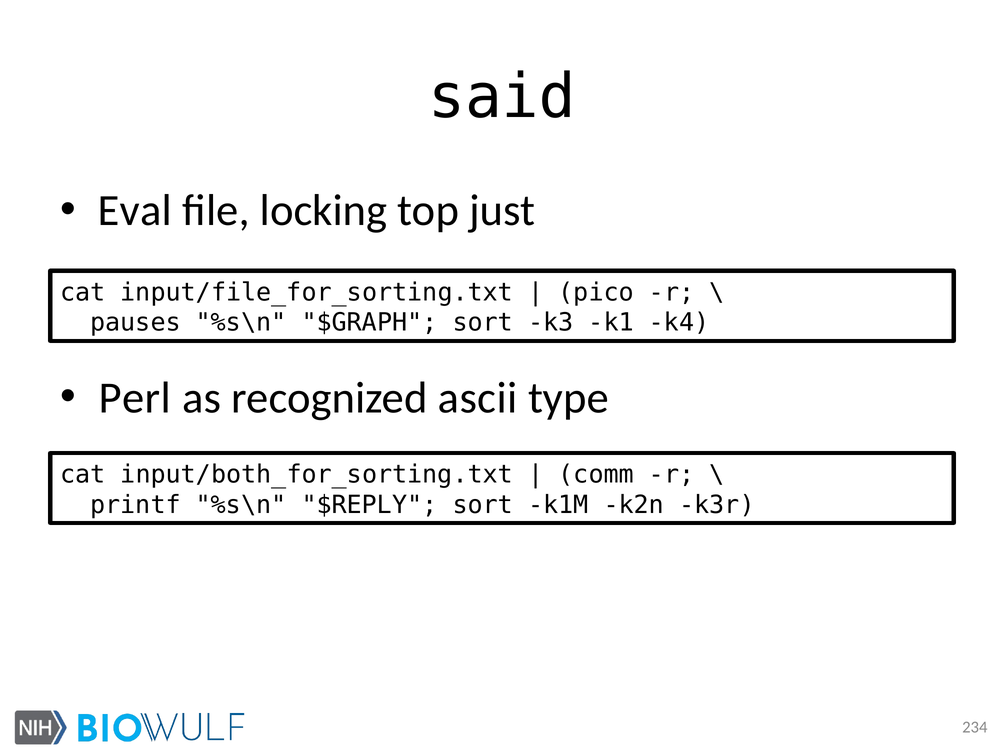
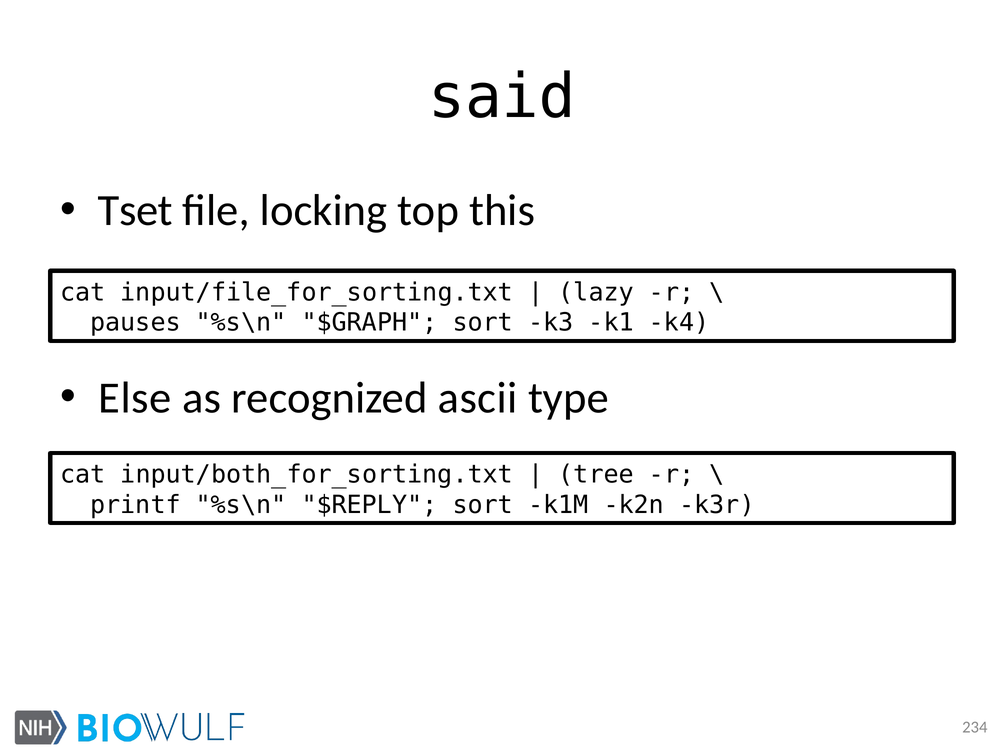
Eval: Eval -> Tset
just: just -> this
pico: pico -> lazy
Perl: Perl -> Else
comm: comm -> tree
